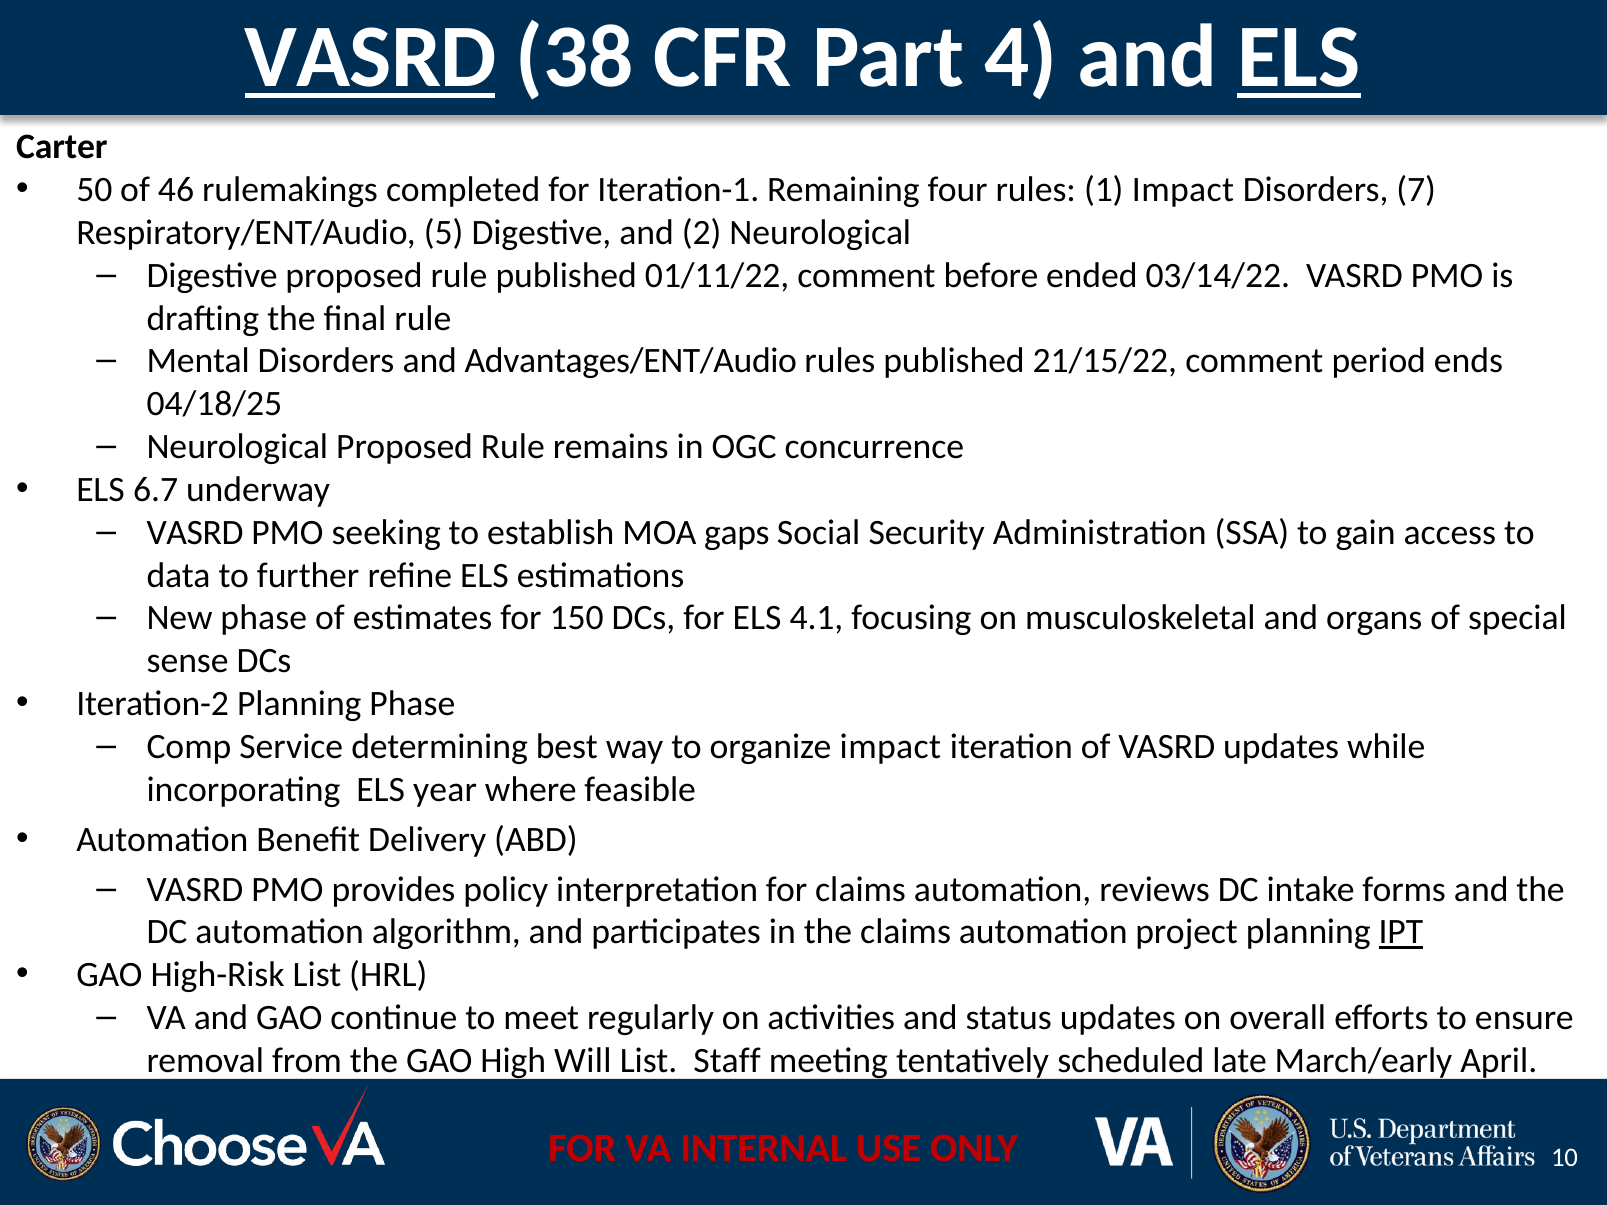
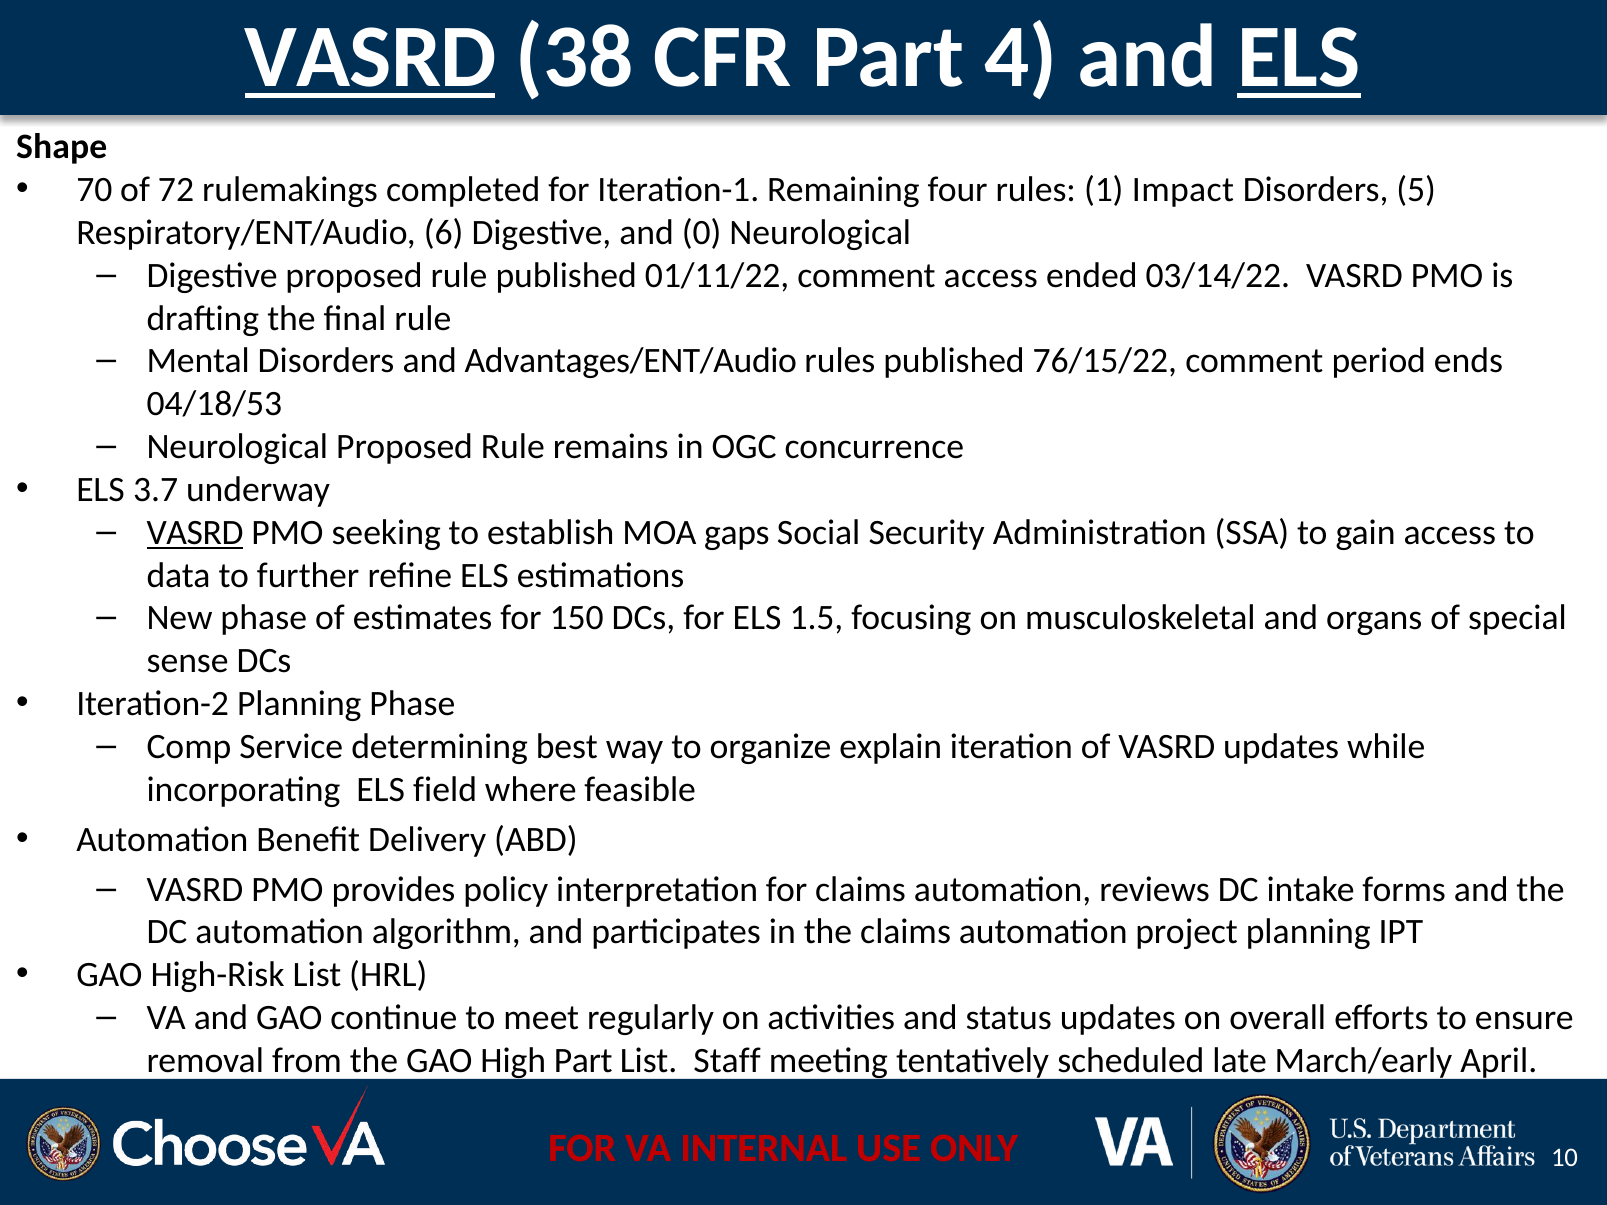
Carter: Carter -> Shape
50: 50 -> 70
46: 46 -> 72
7: 7 -> 5
5: 5 -> 6
2: 2 -> 0
comment before: before -> access
21/15/22: 21/15/22 -> 76/15/22
04/18/25: 04/18/25 -> 04/18/53
6.7: 6.7 -> 3.7
VASRD at (195, 533) underline: none -> present
4.1: 4.1 -> 1.5
organize impact: impact -> explain
year: year -> field
IPT underline: present -> none
High Will: Will -> Part
